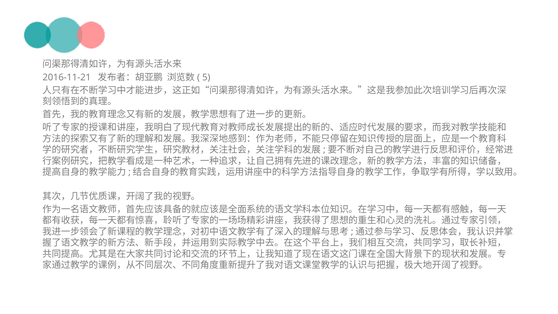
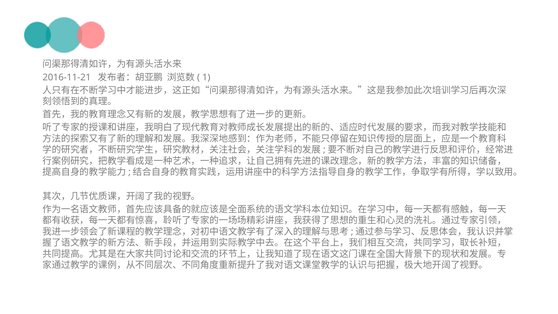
5: 5 -> 1
